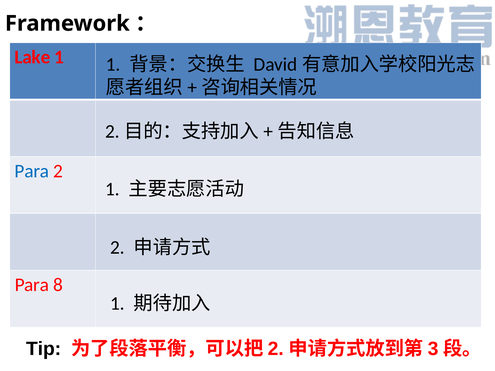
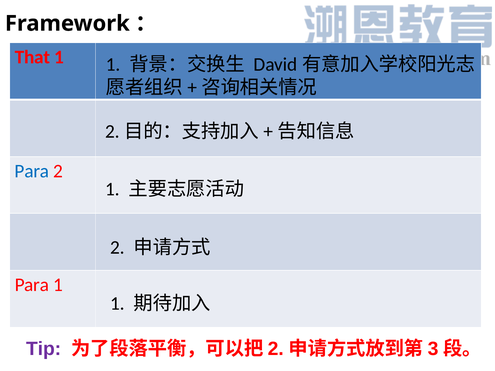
Lake: Lake -> That
Para 8: 8 -> 1
Tip colour: black -> purple
